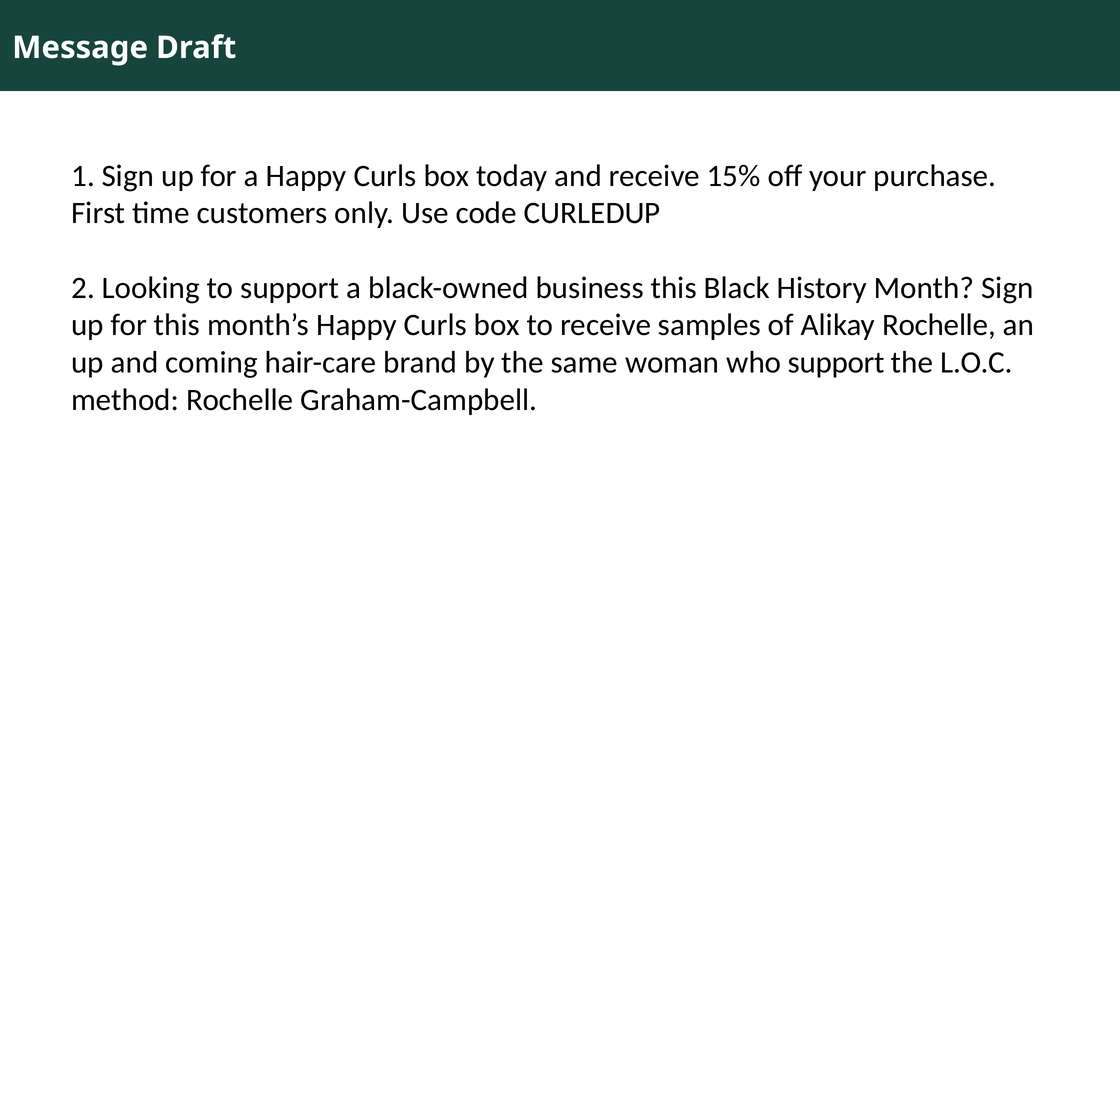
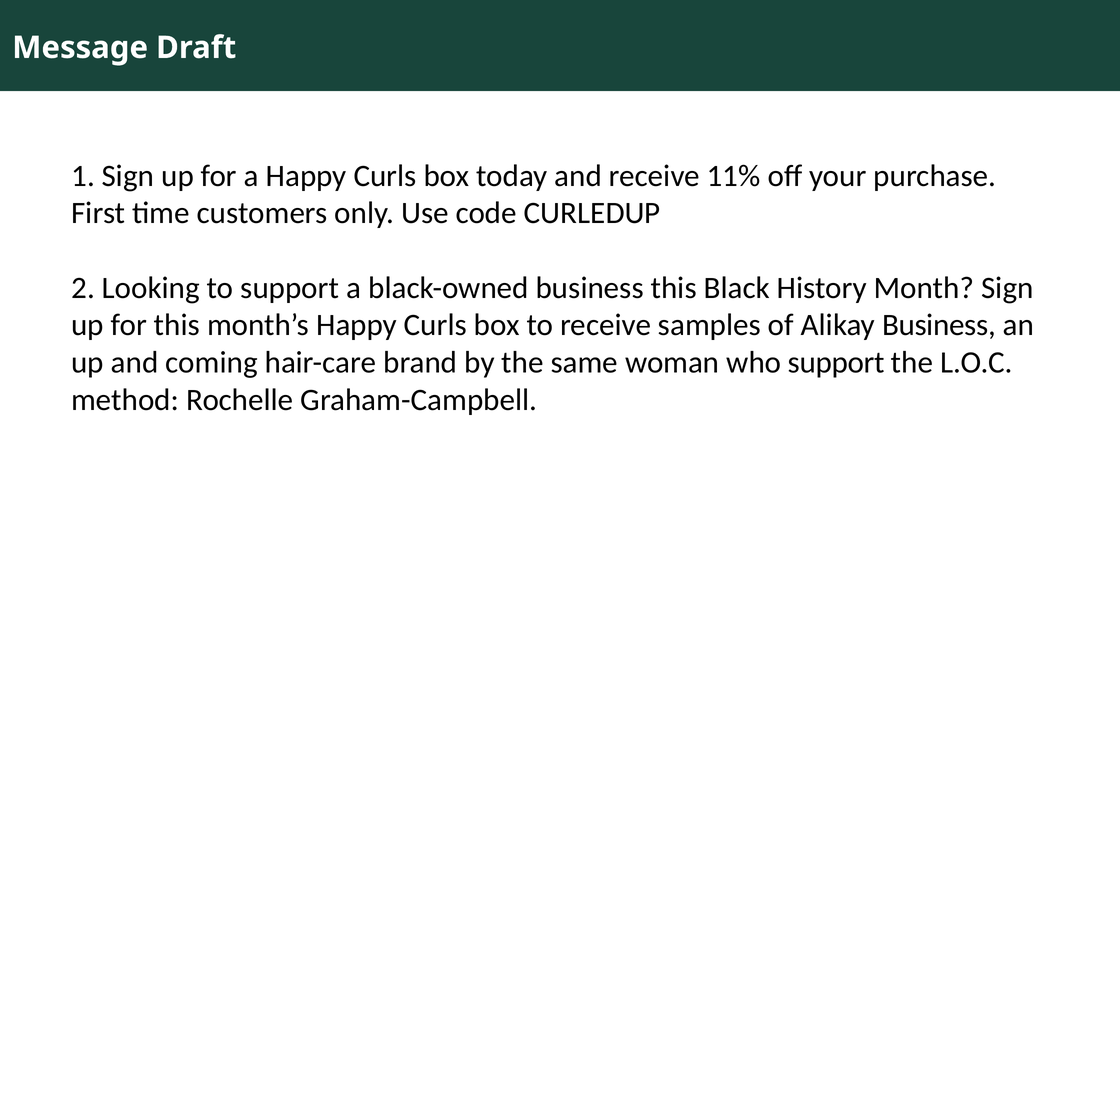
15%: 15% -> 11%
Alikay Rochelle: Rochelle -> Business
